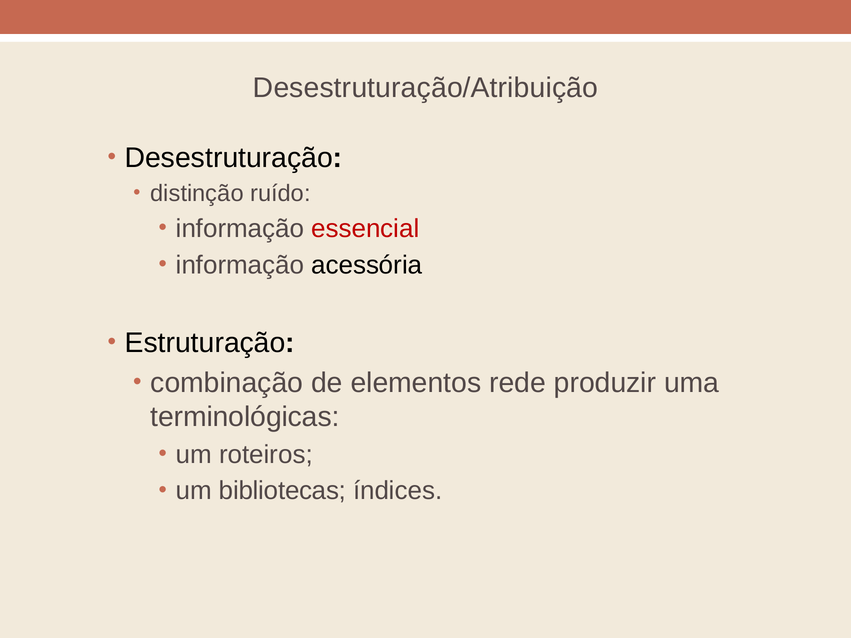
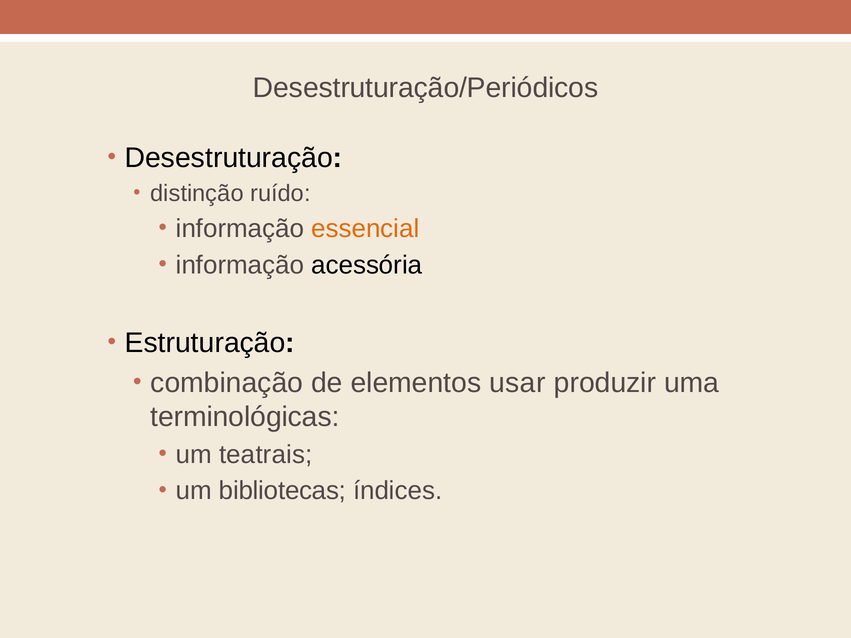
Desestruturação/Atribuição: Desestruturação/Atribuição -> Desestruturação/Periódicos
essencial colour: red -> orange
rede: rede -> usar
roteiros: roteiros -> teatrais
